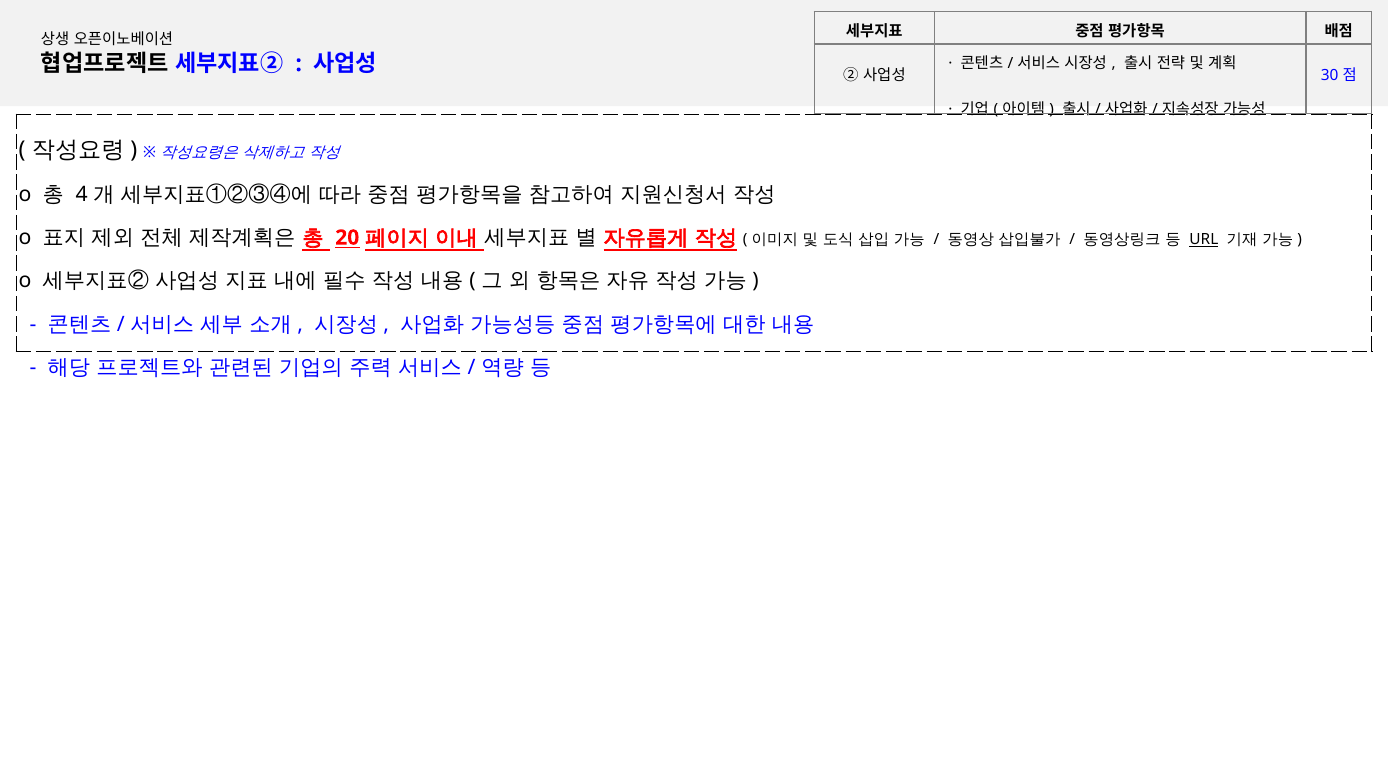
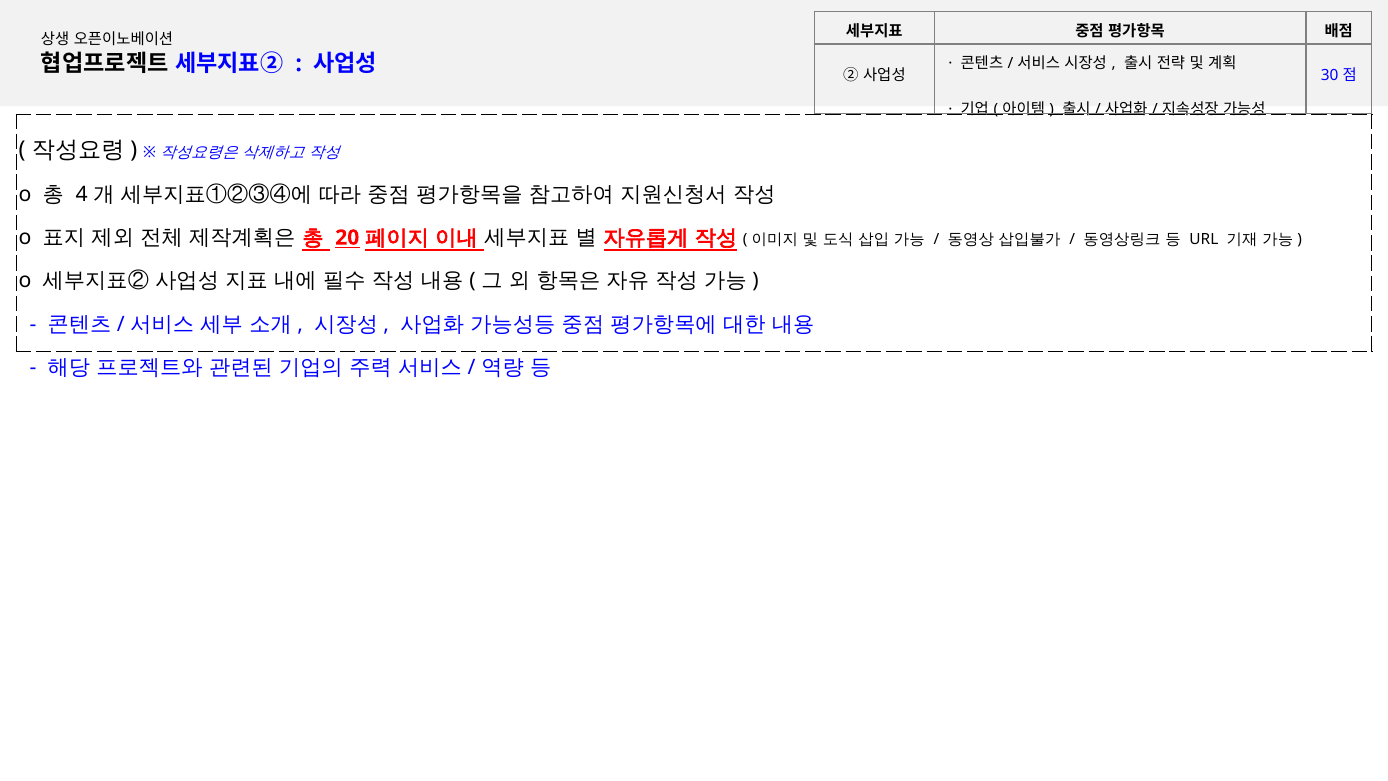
URL underline: present -> none
